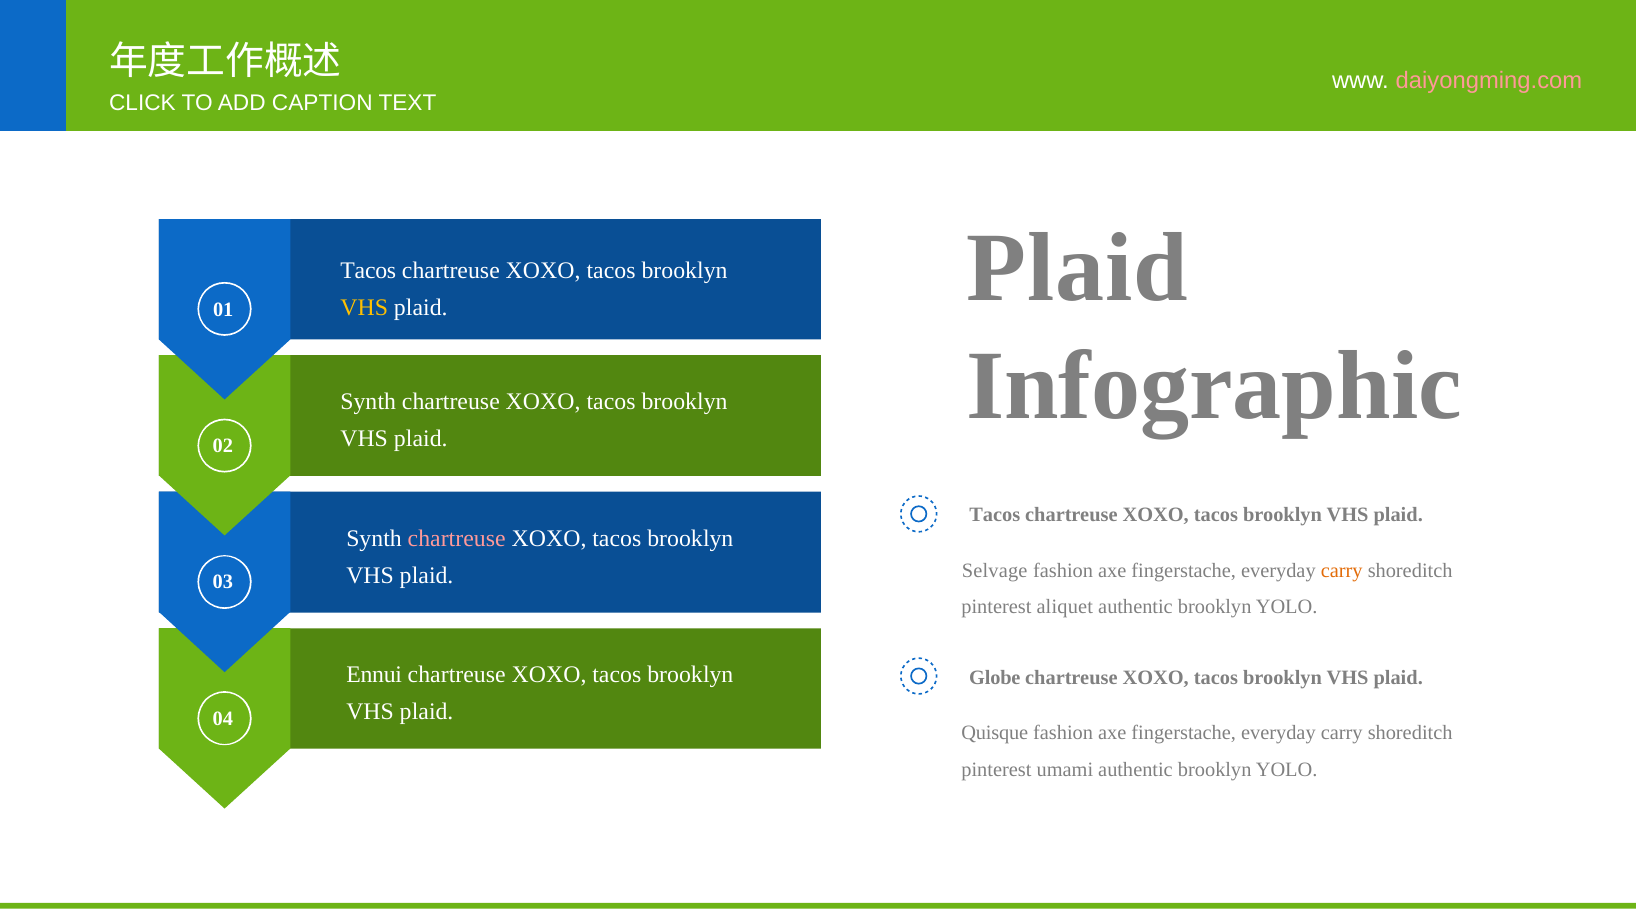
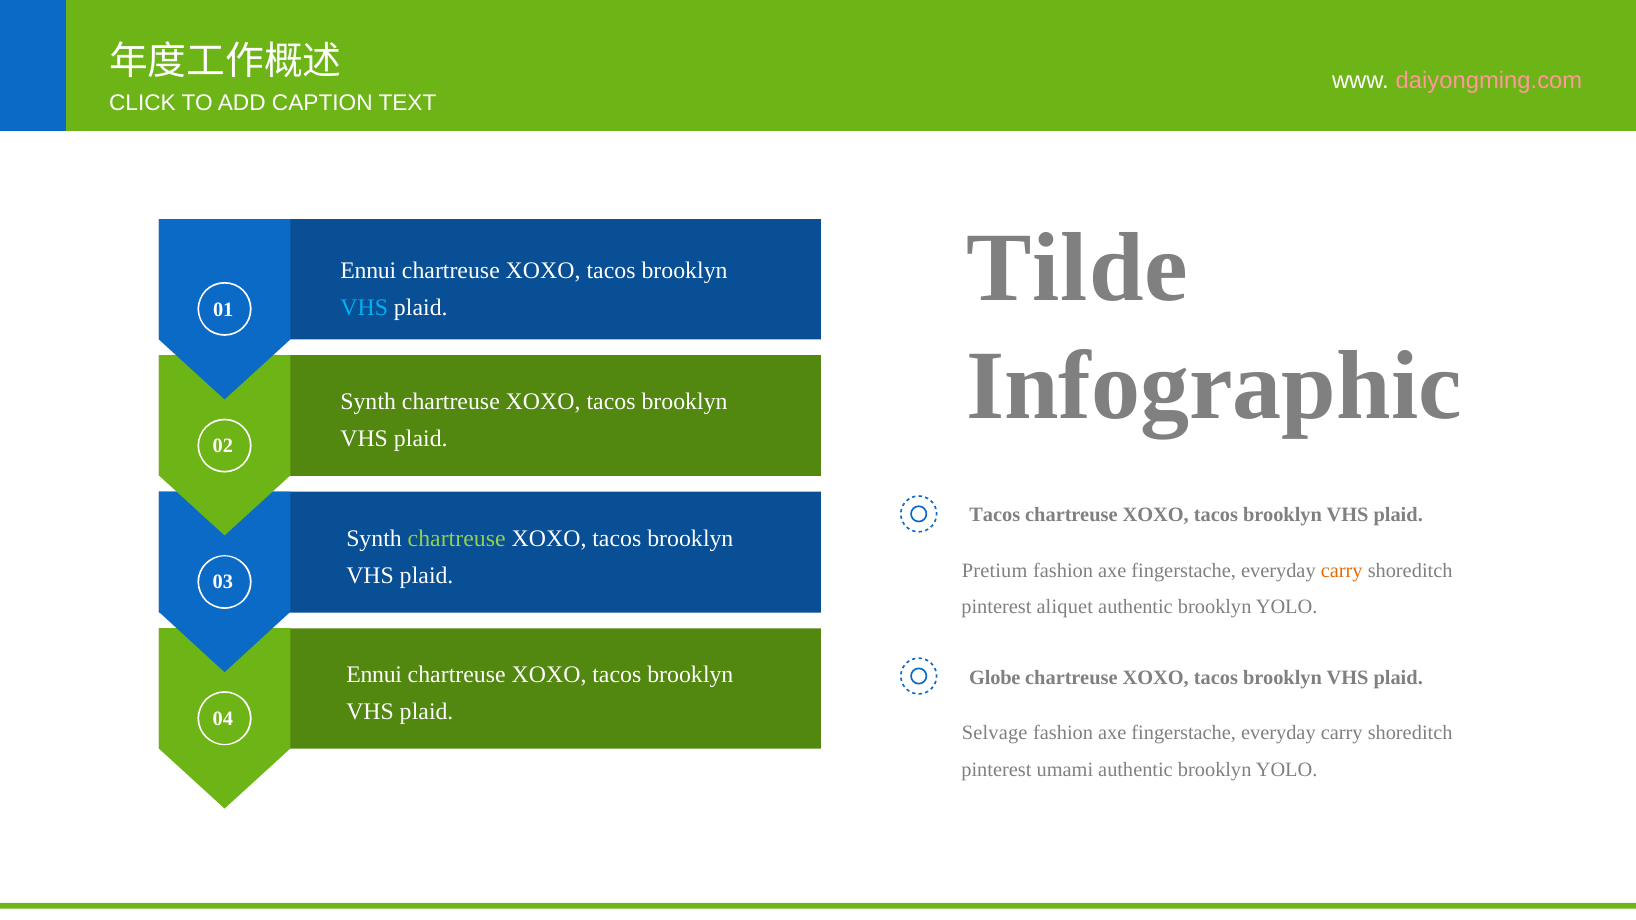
Plaid at (1077, 268): Plaid -> Tilde
Tacos at (368, 270): Tacos -> Ennui
VHS at (364, 307) colour: yellow -> light blue
chartreuse at (457, 539) colour: pink -> light green
Selvage: Selvage -> Pretium
Quisque: Quisque -> Selvage
